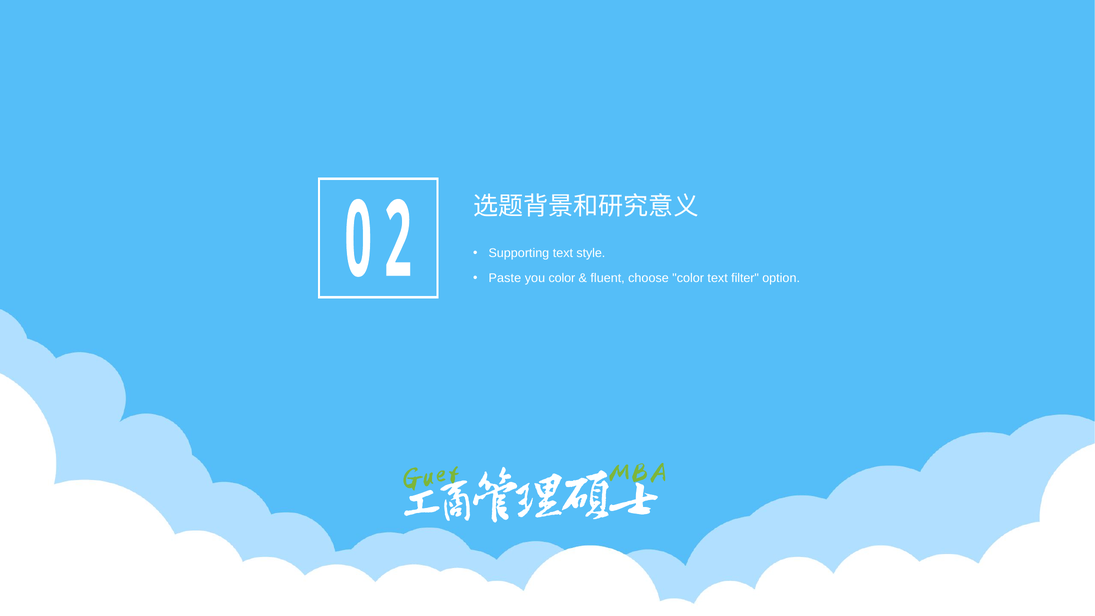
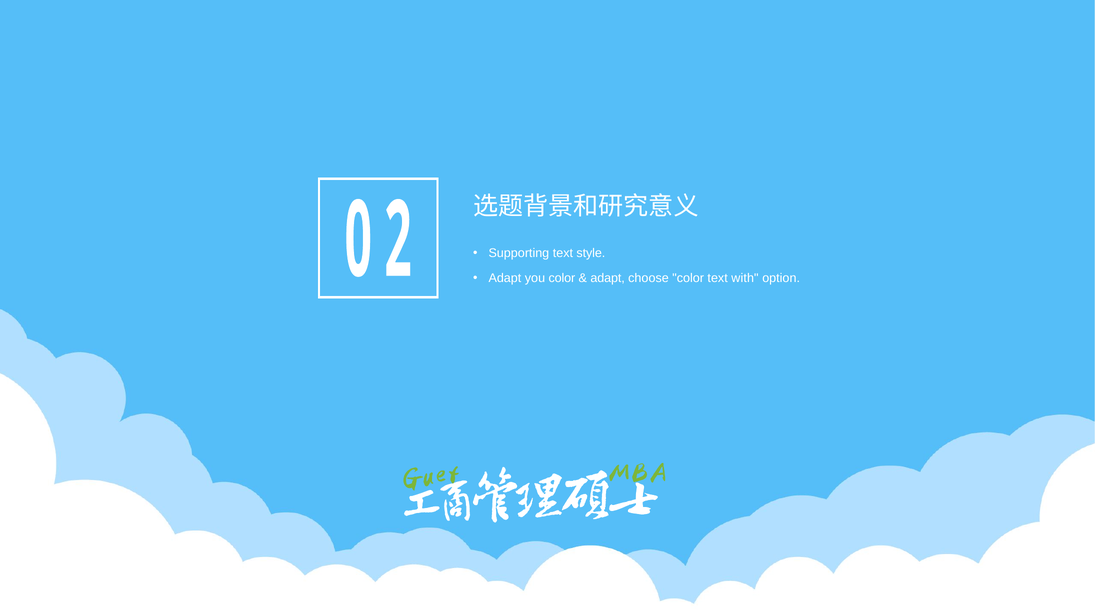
Paste at (505, 278): Paste -> Adapt
fluent at (608, 278): fluent -> adapt
filter: filter -> with
